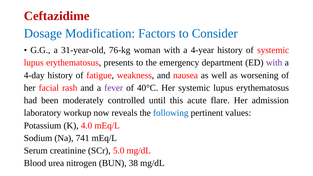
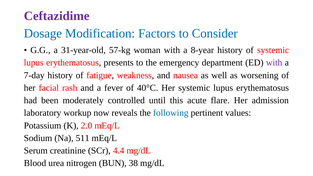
Ceftazidime colour: red -> purple
76-kg: 76-kg -> 57-kg
4-year: 4-year -> 8-year
4-day: 4-day -> 7-day
fever colour: purple -> black
4.0: 4.0 -> 2.0
741: 741 -> 511
5.0: 5.0 -> 4.4
